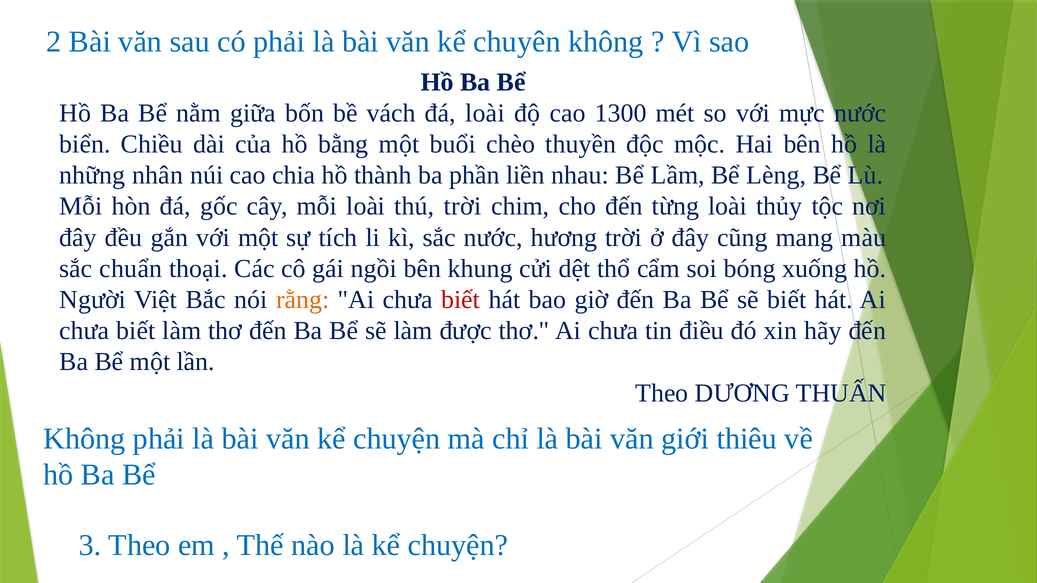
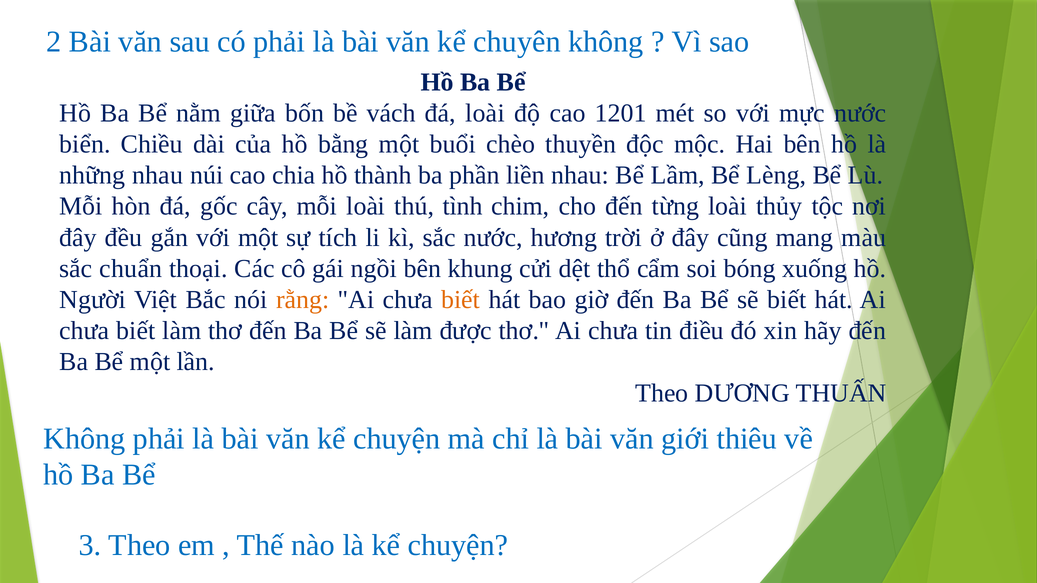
1300: 1300 -> 1201
những nhân: nhân -> nhau
thú trời: trời -> tình
biết at (461, 300) colour: red -> orange
